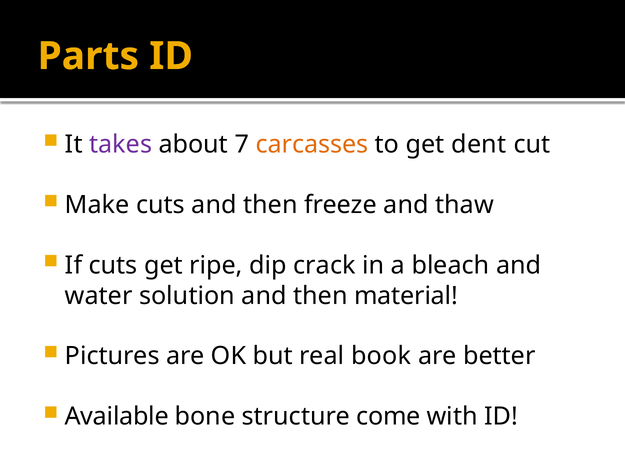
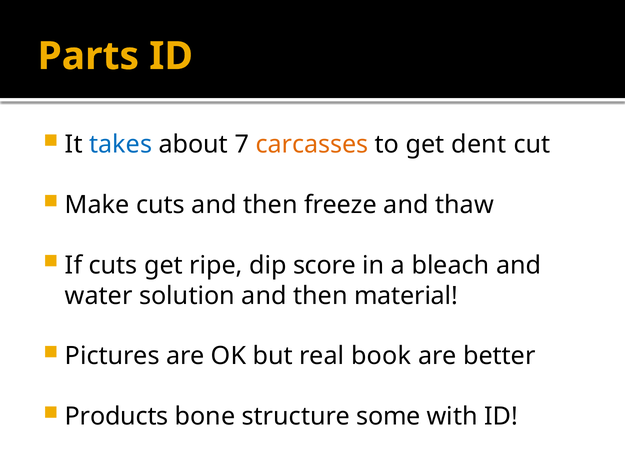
takes colour: purple -> blue
crack: crack -> score
Available: Available -> Products
come: come -> some
